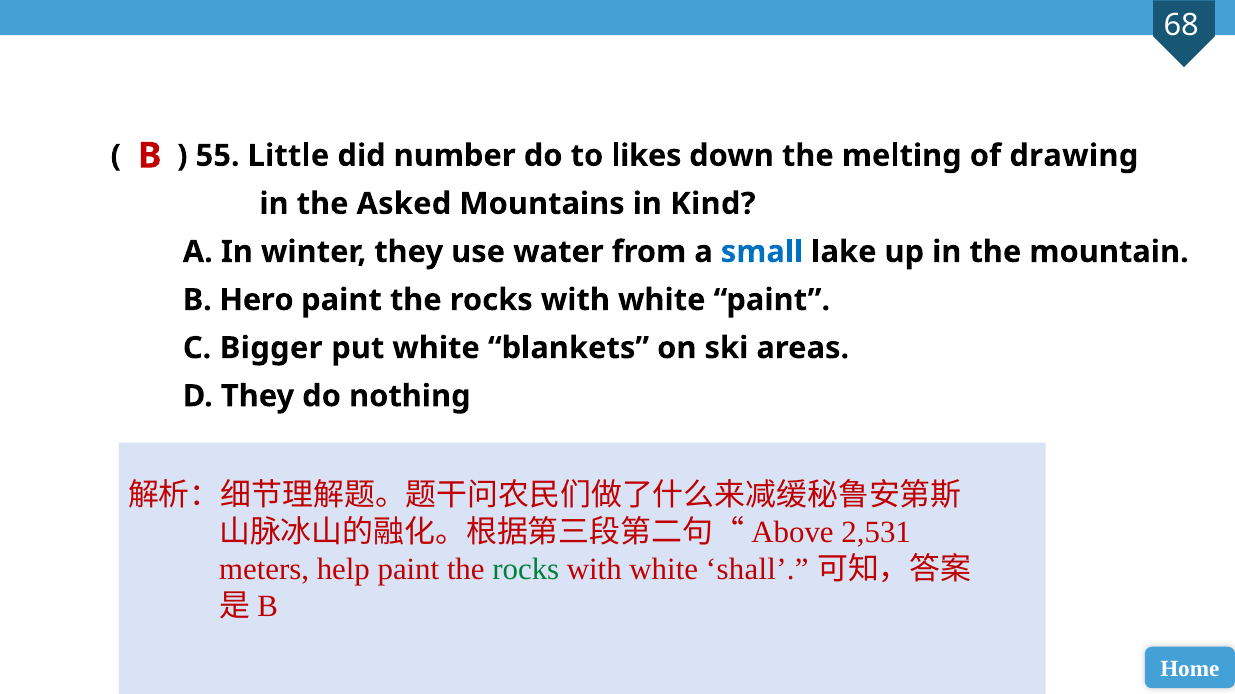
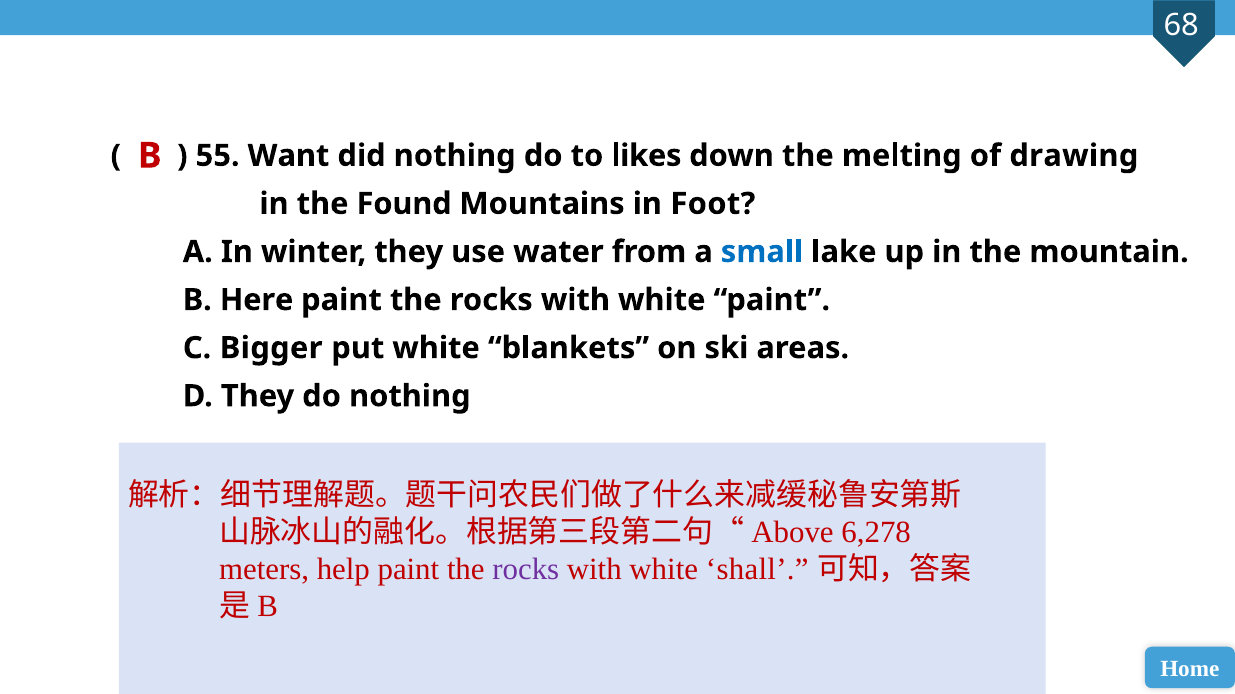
Little: Little -> Want
did number: number -> nothing
Asked: Asked -> Found
Kind: Kind -> Foot
Hero: Hero -> Here
2,531: 2,531 -> 6,278
rocks at (526, 570) colour: green -> purple
